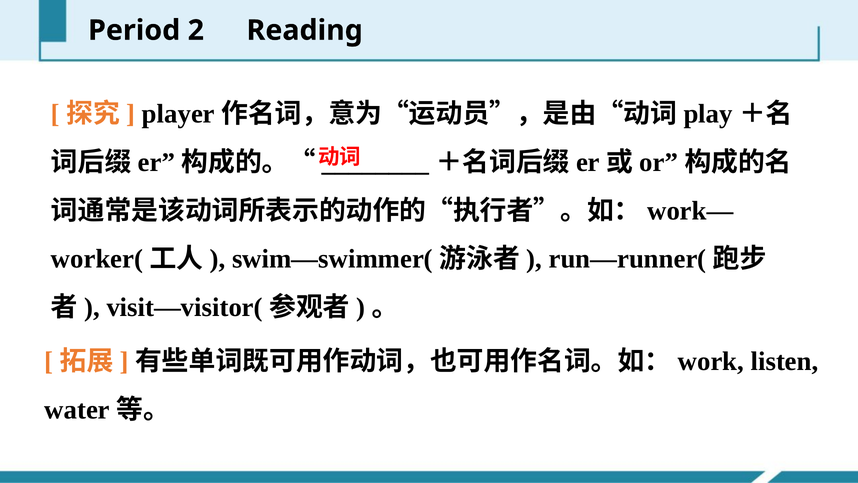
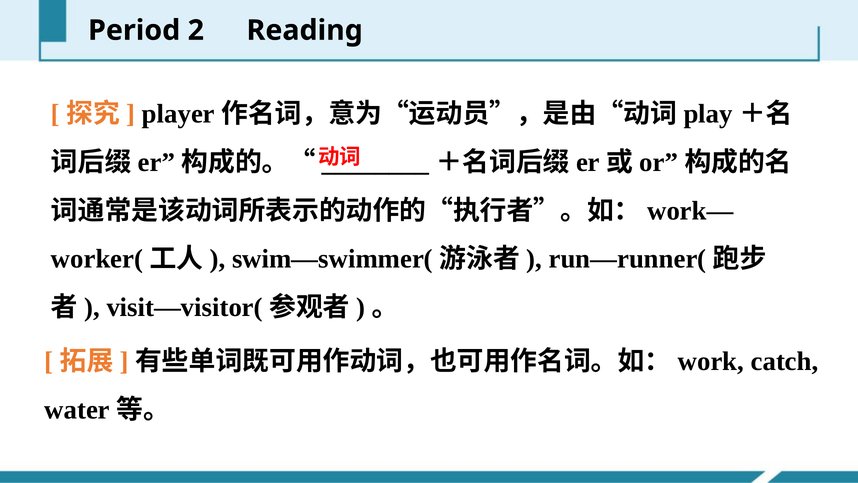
listen: listen -> catch
